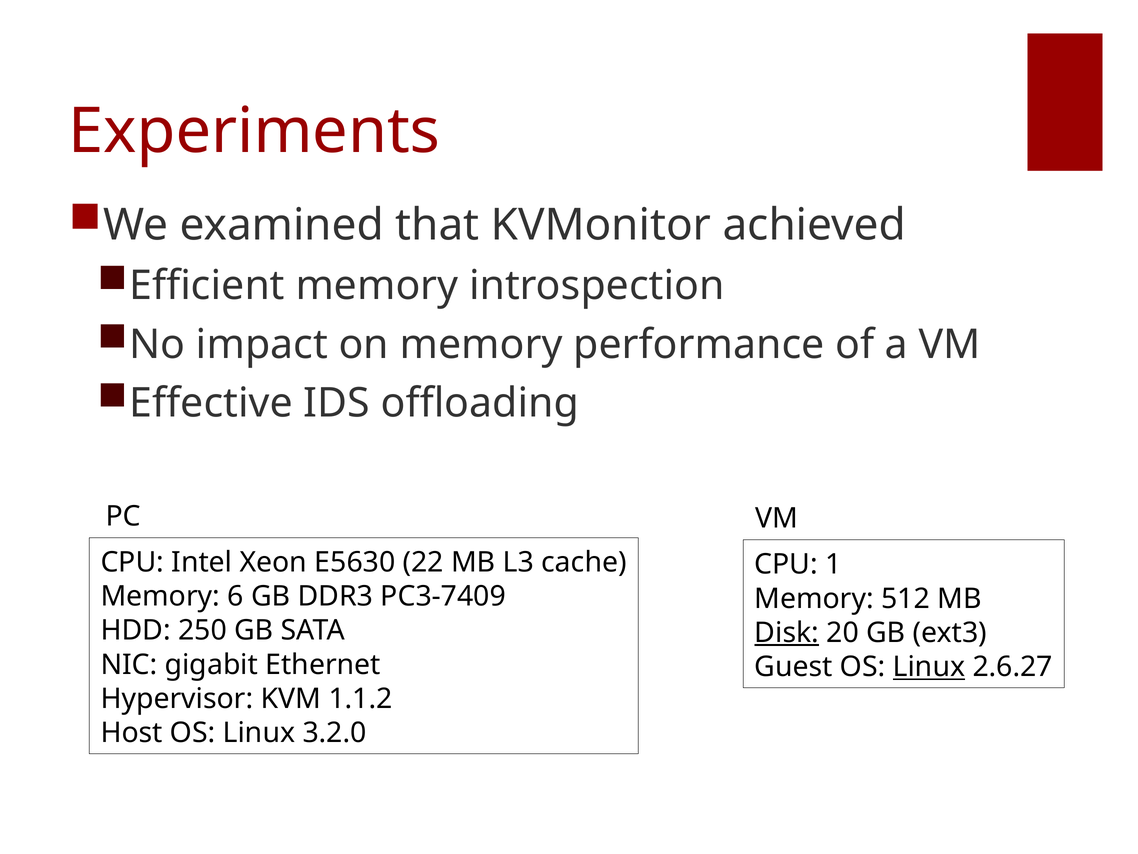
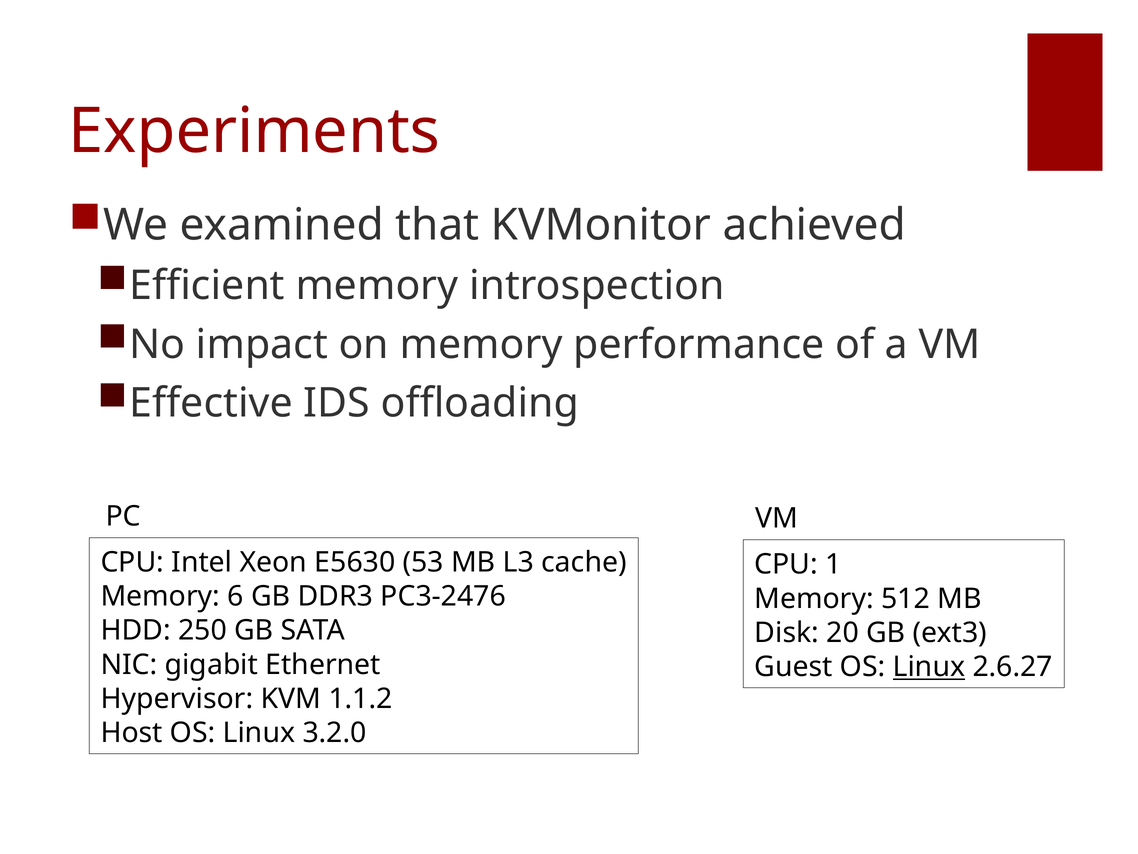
22: 22 -> 53
PC3-7409: PC3-7409 -> PC3-2476
Disk underline: present -> none
